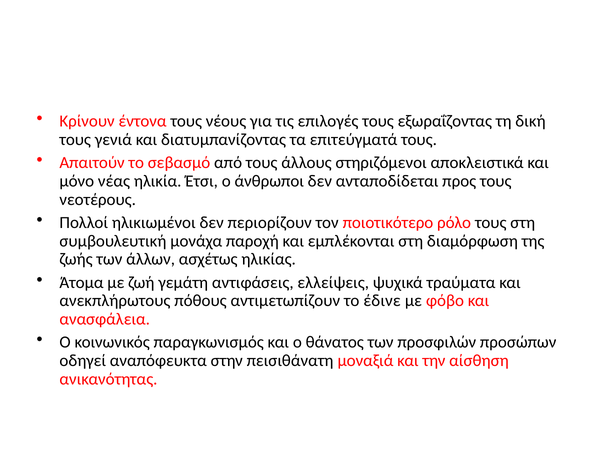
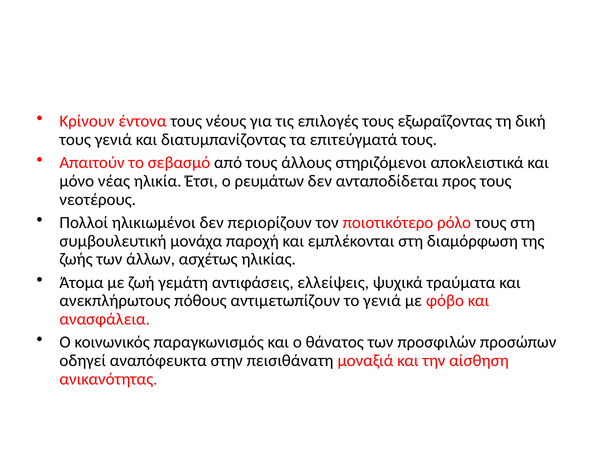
άνθρωποι: άνθρωποι -> ρευμάτων
το έδινε: έδινε -> γενιά
